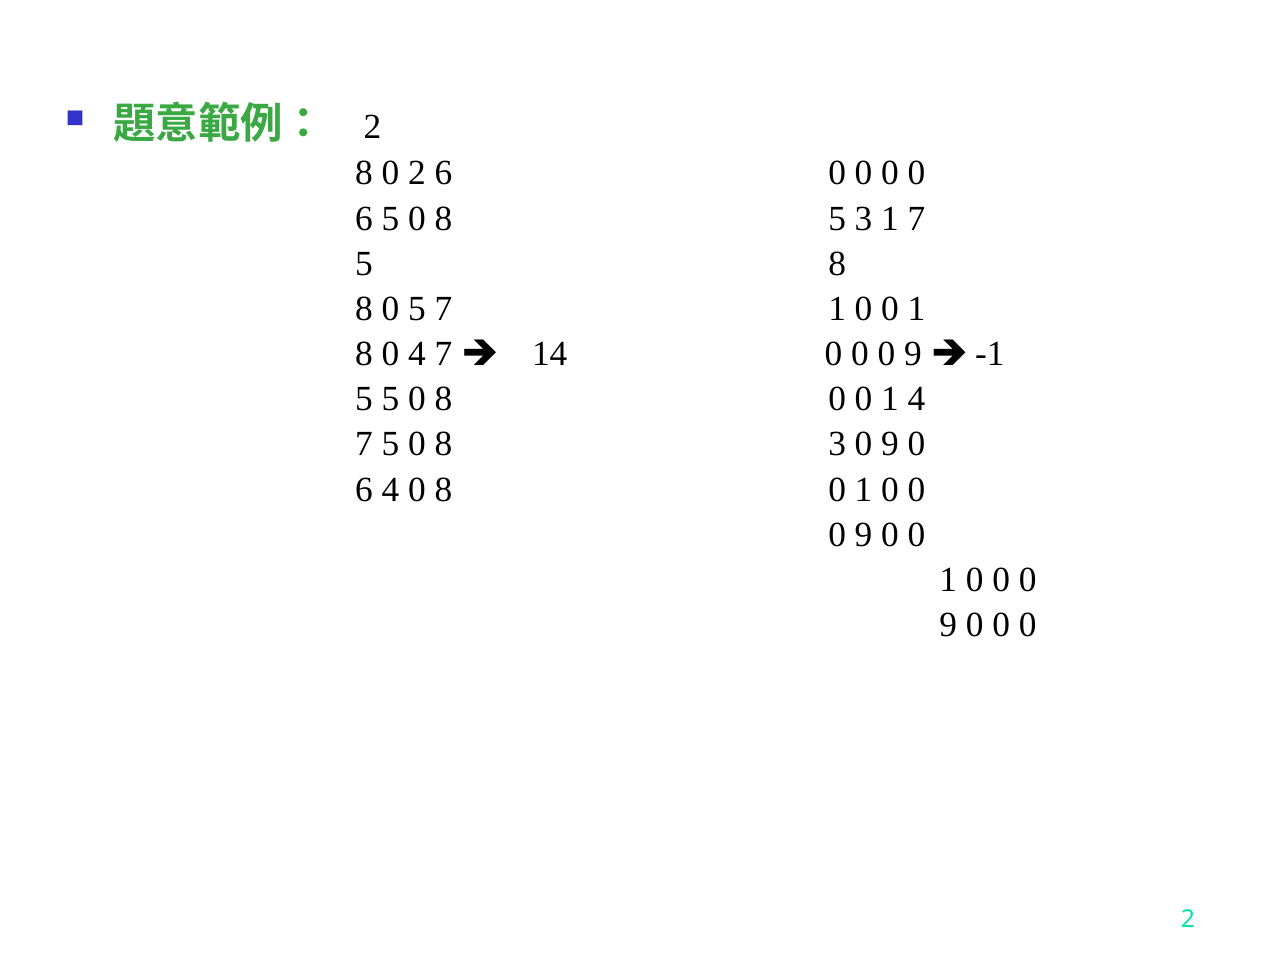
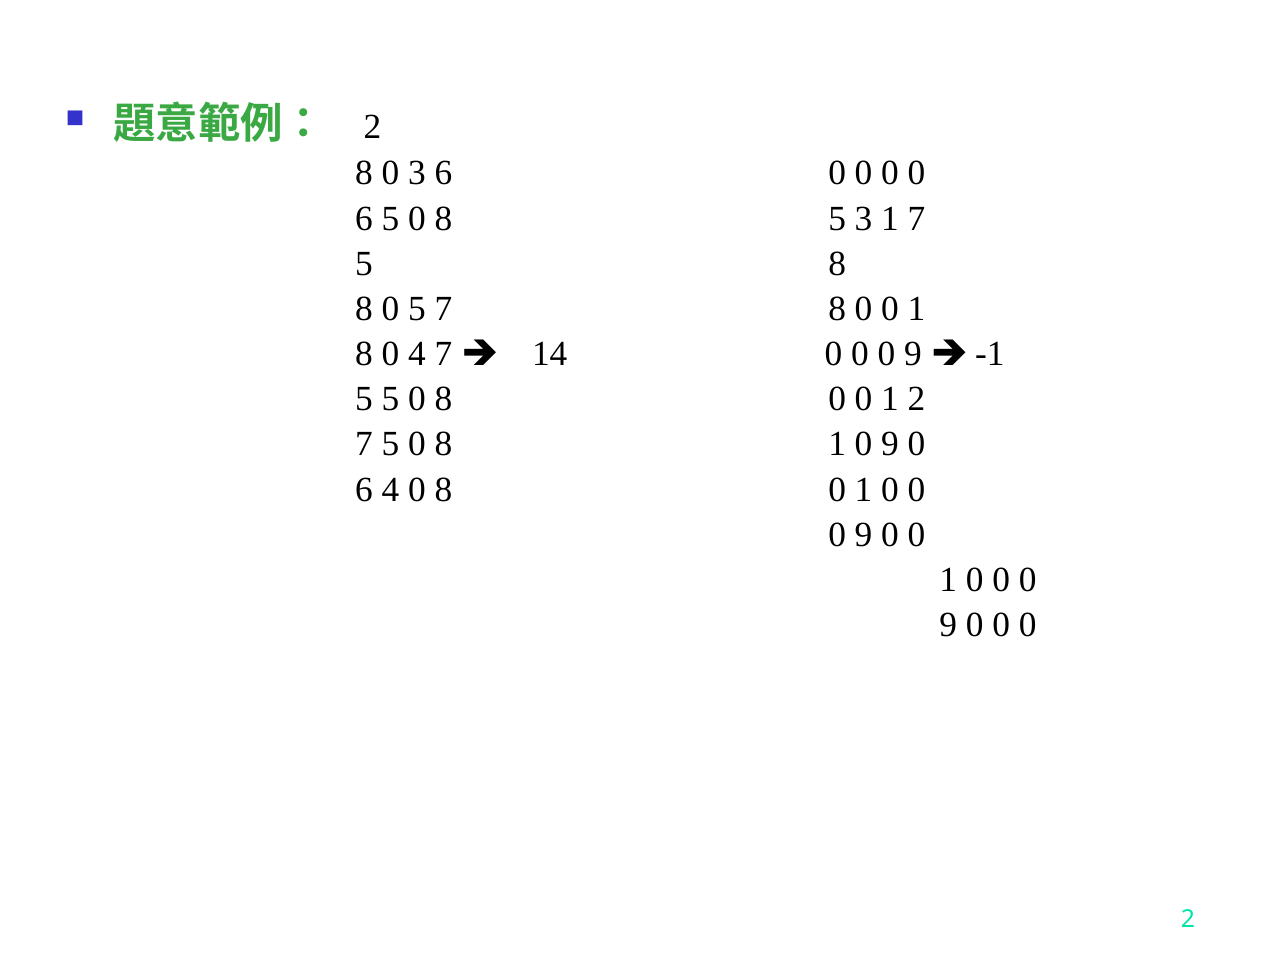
0 2: 2 -> 3
7 1: 1 -> 8
1 4: 4 -> 2
8 3: 3 -> 1
